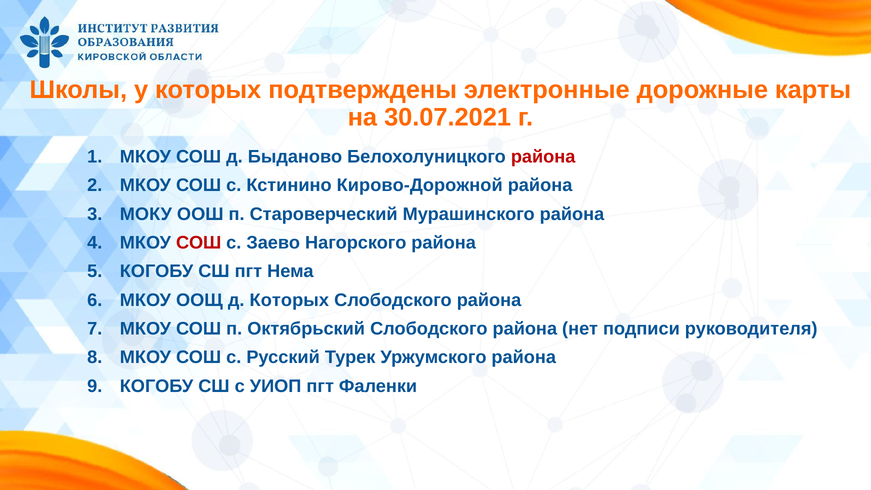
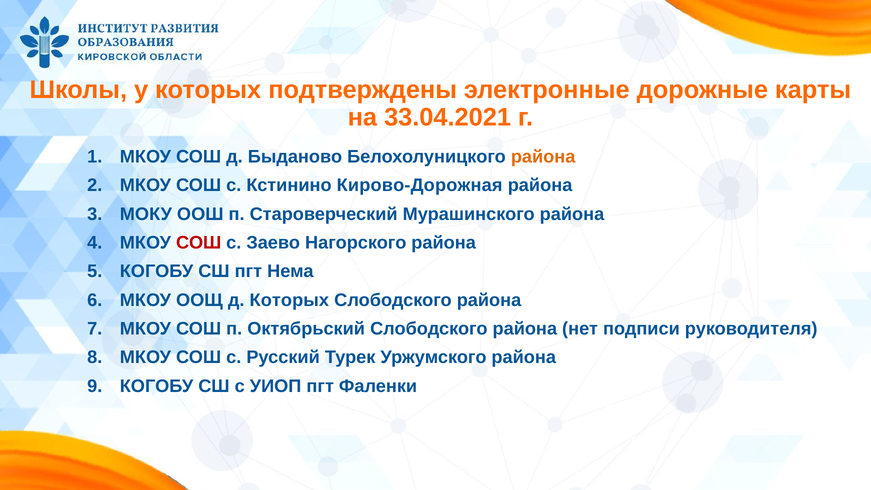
30.07.2021: 30.07.2021 -> 33.04.2021
района at (543, 157) colour: red -> orange
Кирово-Дорожной: Кирово-Дорожной -> Кирово-Дорожная
